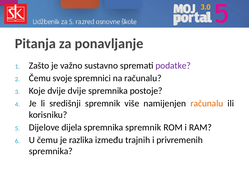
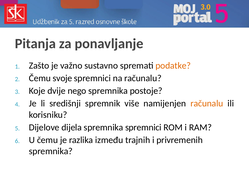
podatke colour: purple -> orange
dvije dvije: dvije -> nego
spremnika spremnik: spremnik -> spremnici
